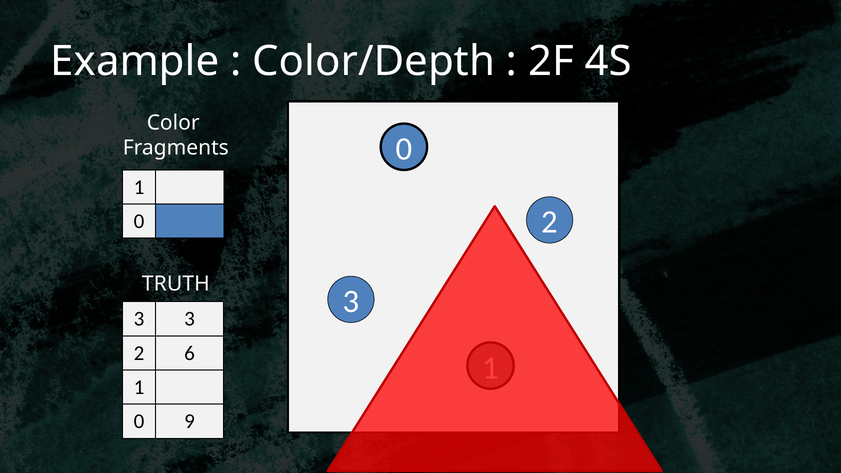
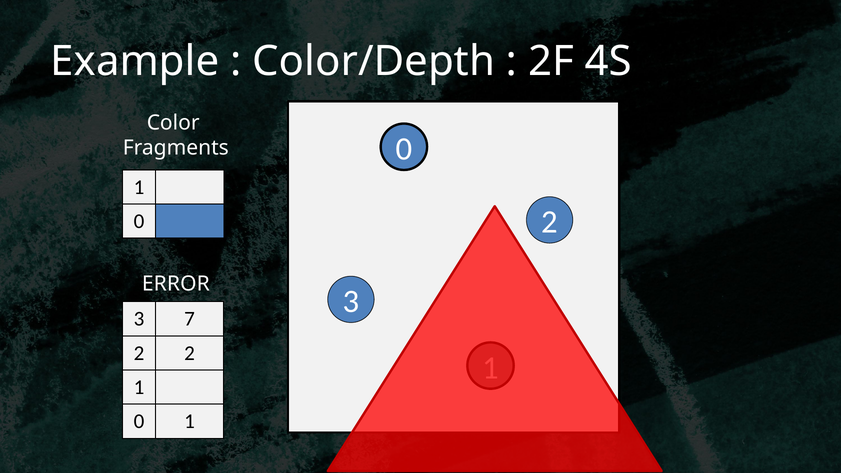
TRUTH: TRUTH -> ERROR
3 3: 3 -> 7
2 6: 6 -> 2
9 at (189, 422): 9 -> 1
